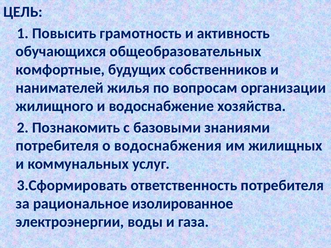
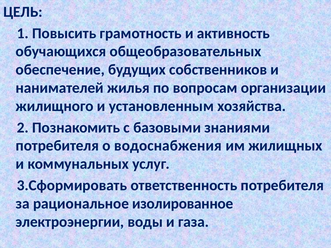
комфортные: комфортные -> обеспечение
водоснабжение: водоснабжение -> установленным
